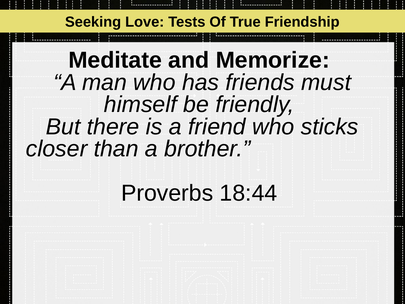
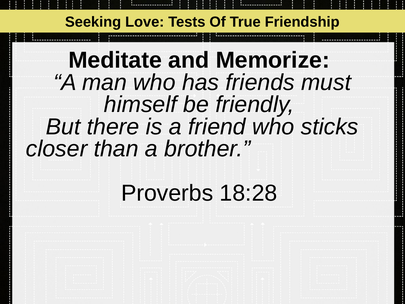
18:44: 18:44 -> 18:28
